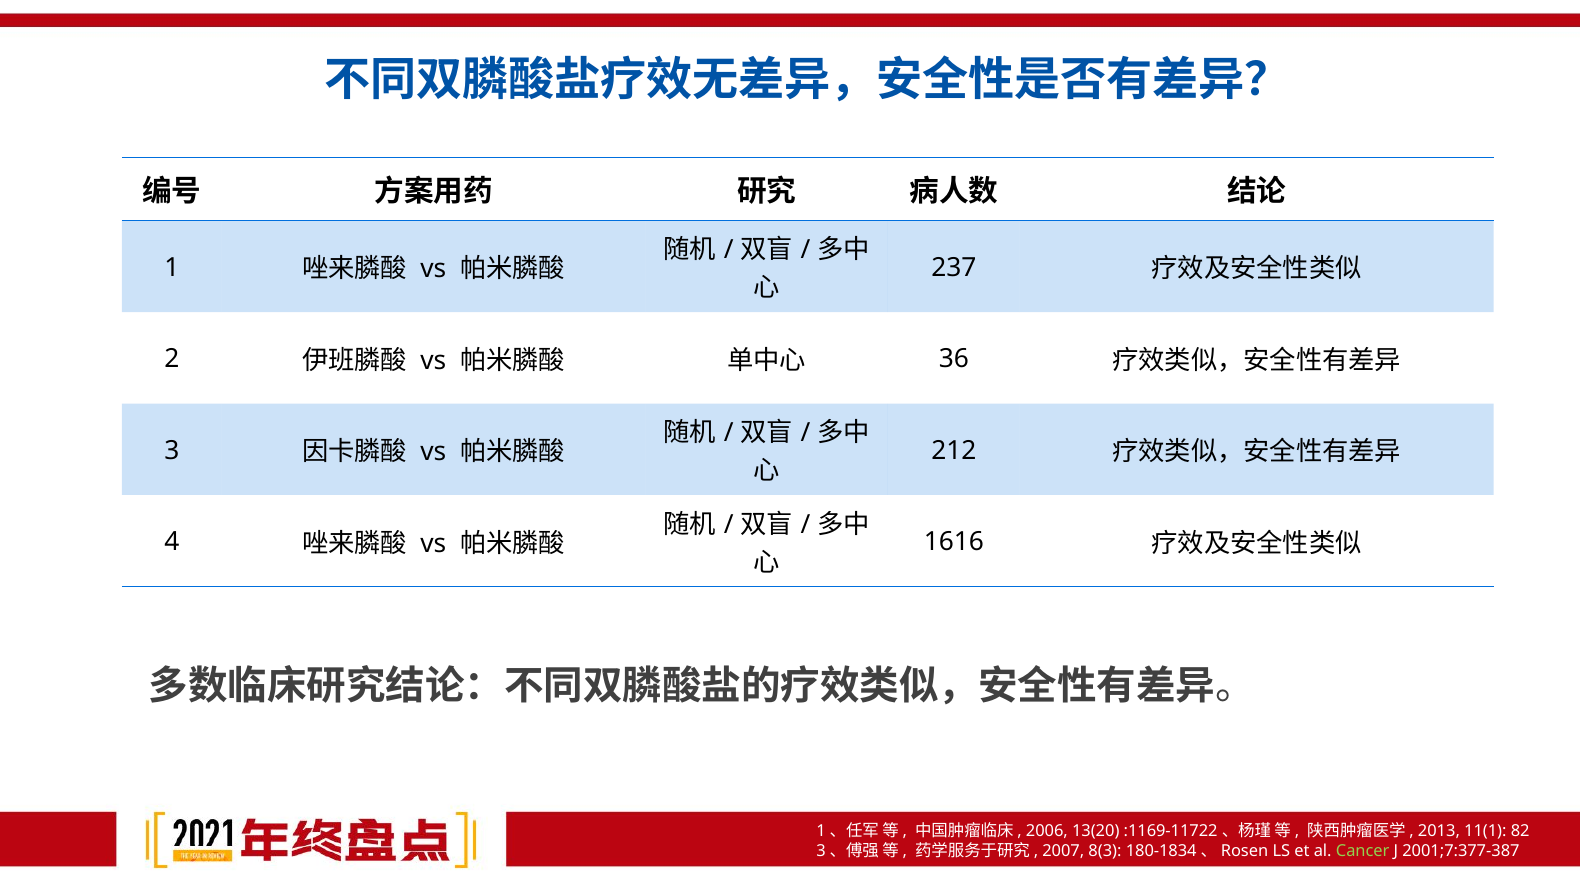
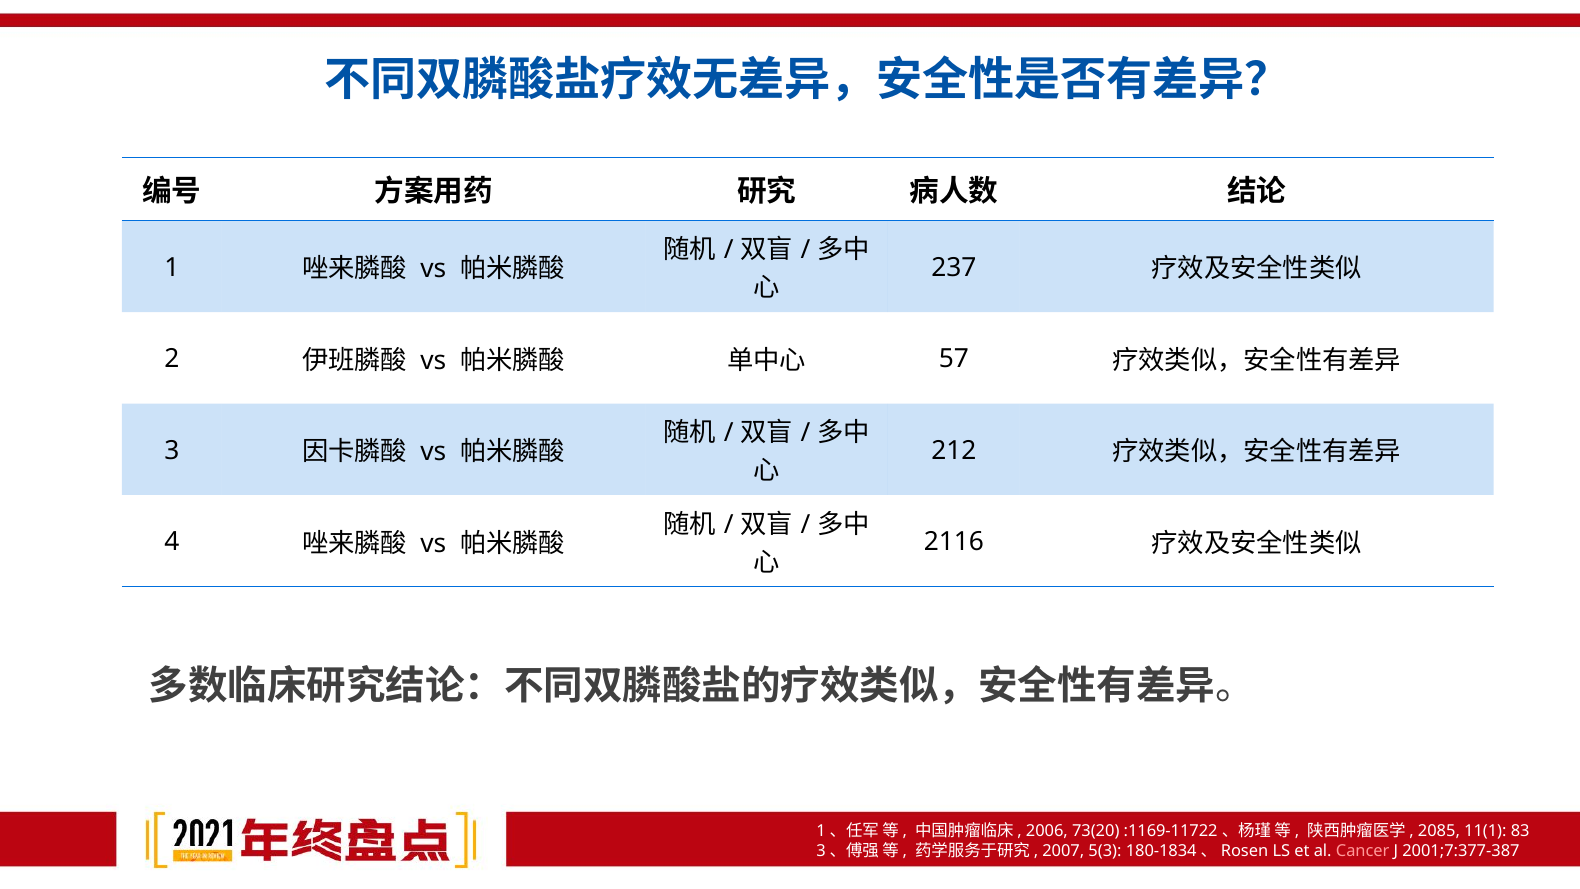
36: 36 -> 57
1616: 1616 -> 2116
13(20: 13(20 -> 73(20
2013: 2013 -> 2085
82: 82 -> 83
8(3: 8(3 -> 5(3
Cancer colour: light green -> pink
